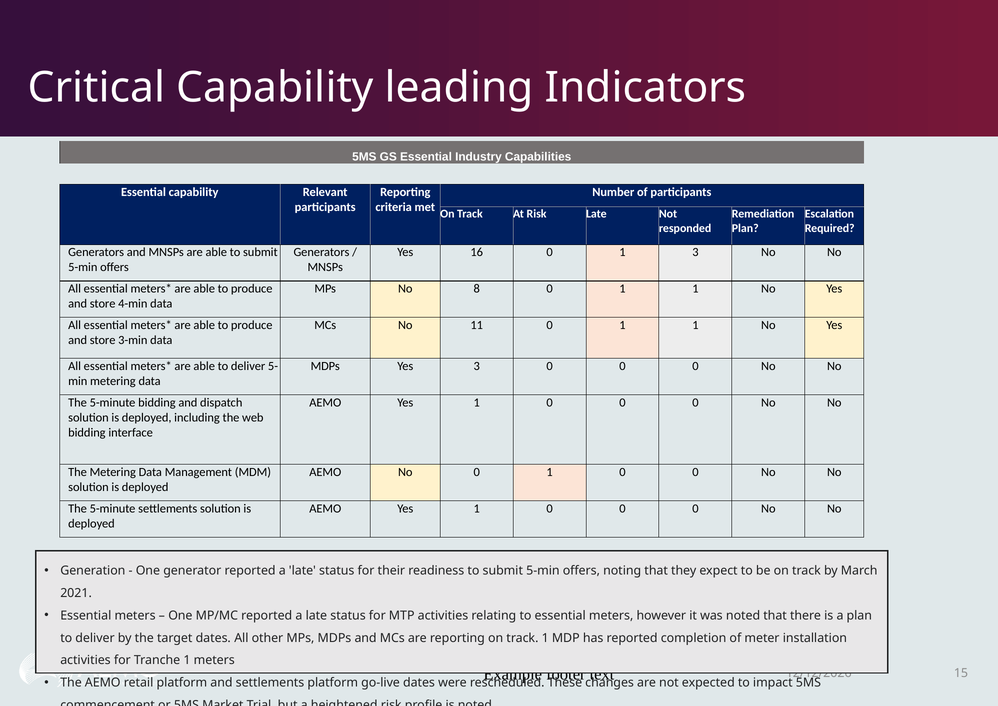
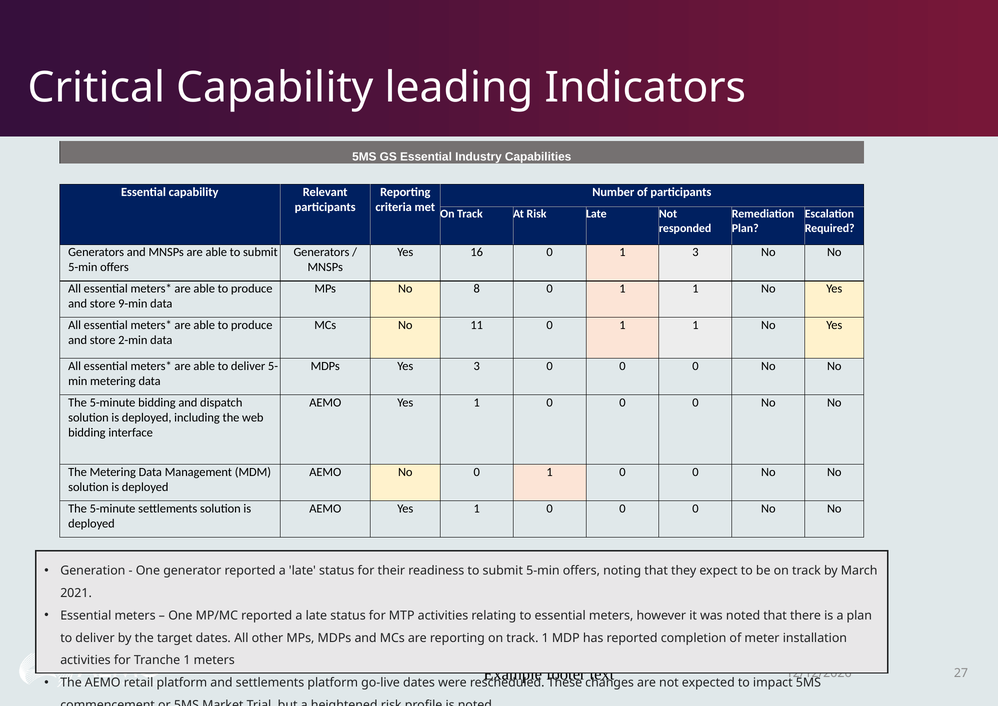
4-min: 4-min -> 9-min
3-min: 3-min -> 2-min
15: 15 -> 27
